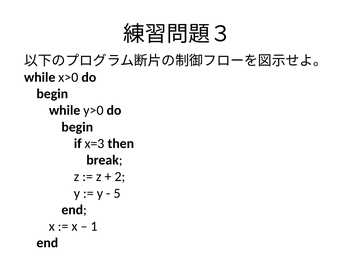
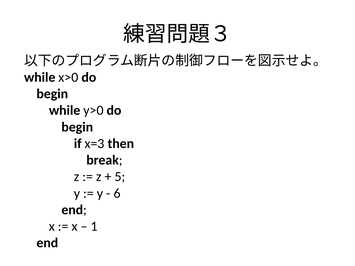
2: 2 -> 5
5: 5 -> 6
